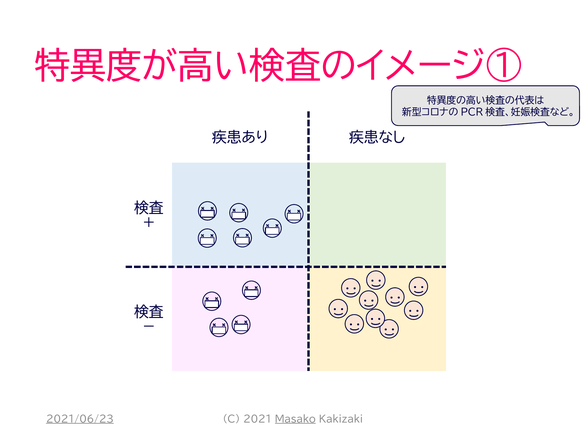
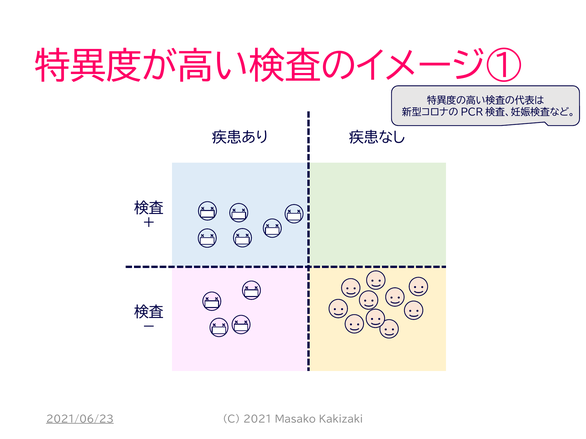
Masako underline: present -> none
